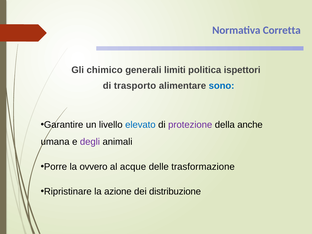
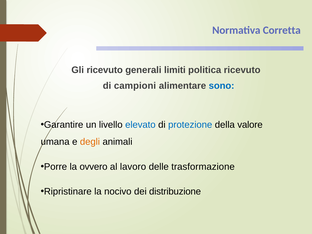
Gli chimico: chimico -> ricevuto
politica ispettori: ispettori -> ricevuto
trasporto: trasporto -> campioni
protezione colour: purple -> blue
anche: anche -> valore
degli colour: purple -> orange
acque: acque -> lavoro
azione: azione -> nocivo
